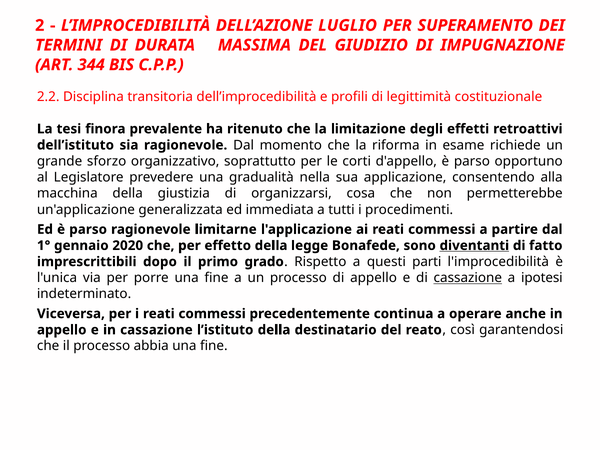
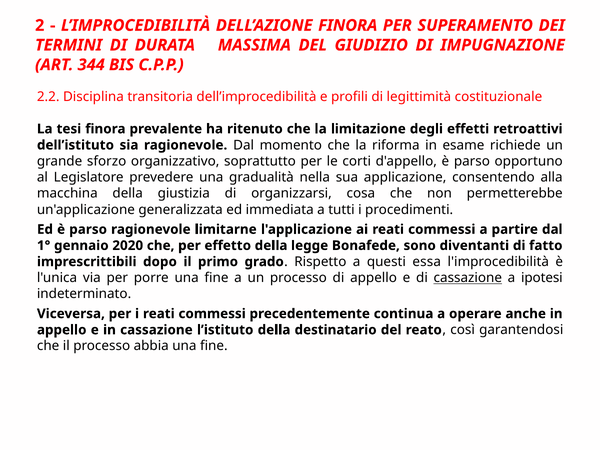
DELL’AZIONE LUGLIO: LUGLIO -> FINORA
diventanti underline: present -> none
parti: parti -> essa
